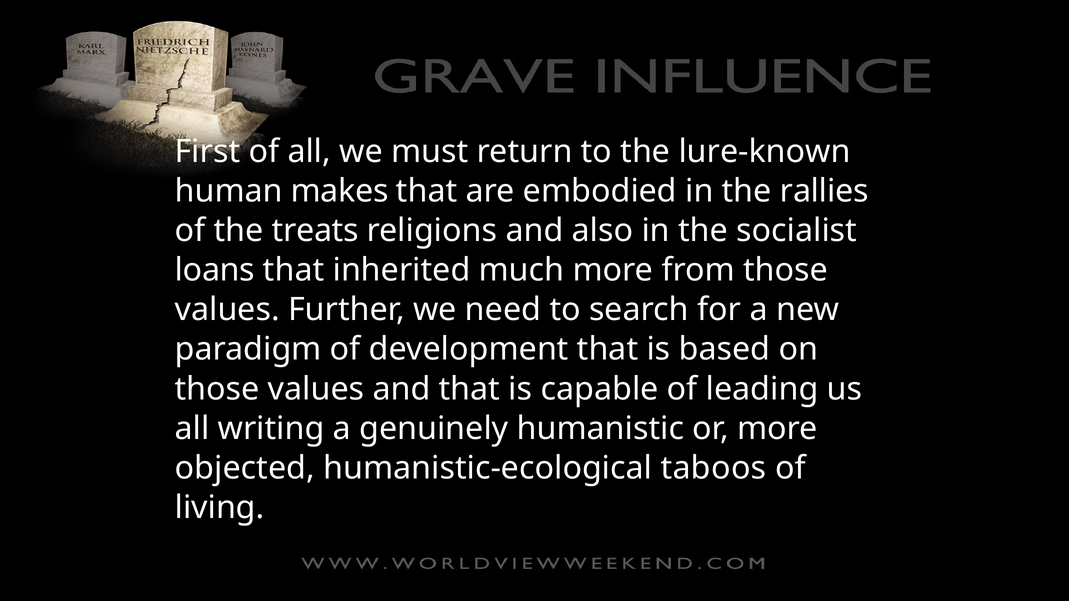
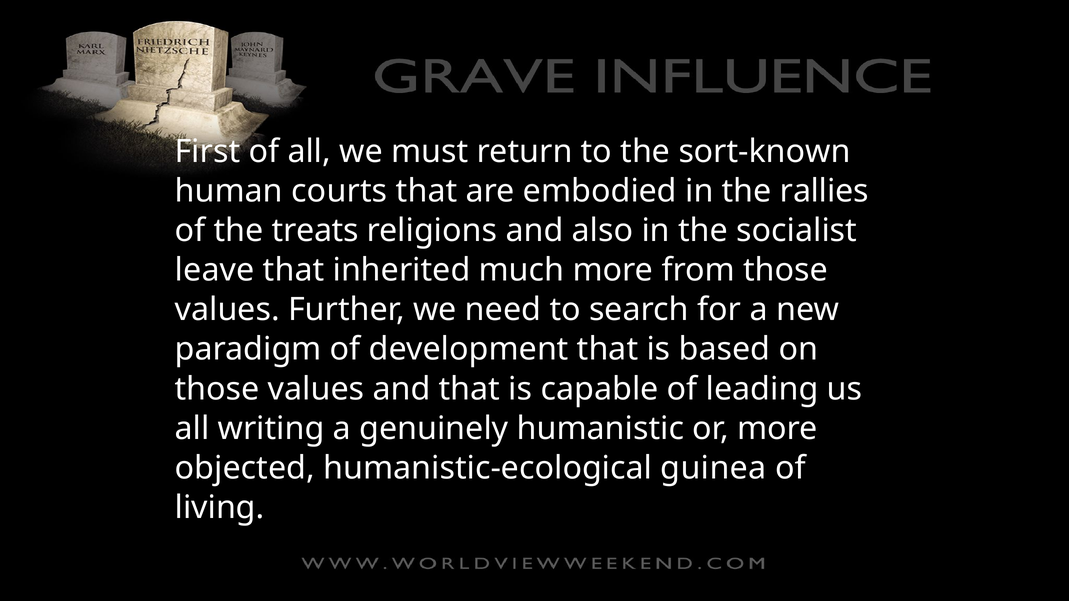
lure-known: lure-known -> sort-known
makes: makes -> courts
loans: loans -> leave
taboos: taboos -> guinea
